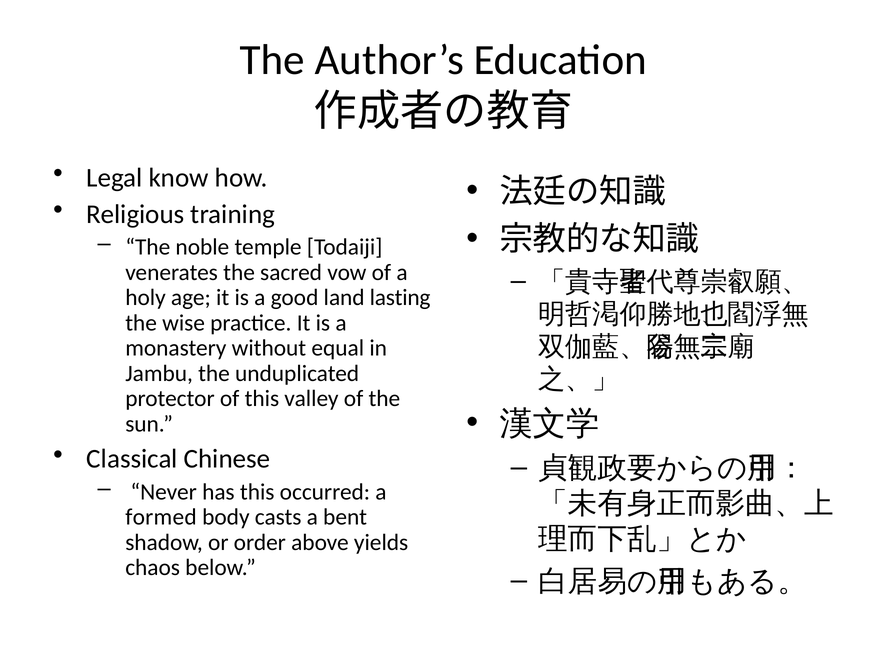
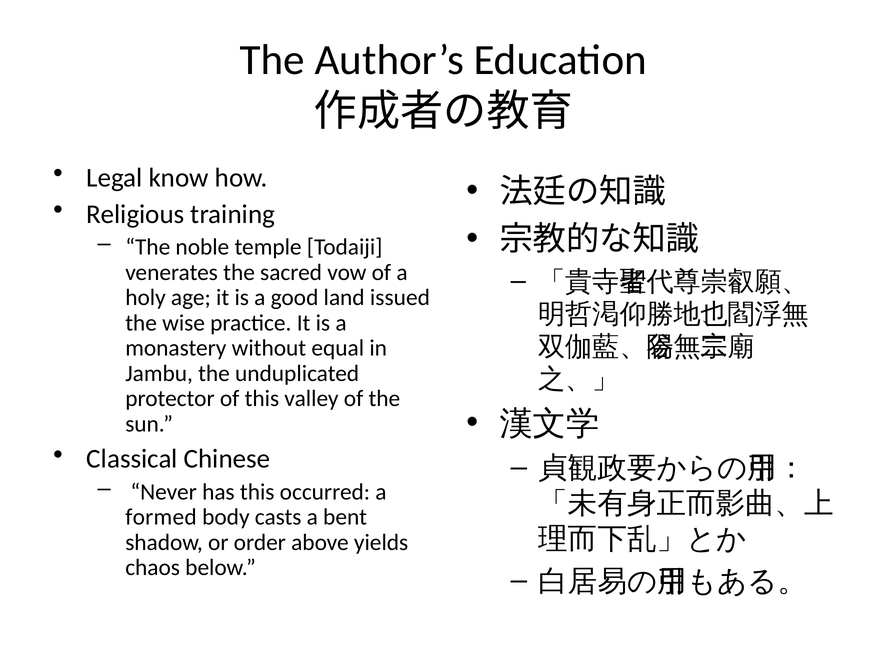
lasting: lasting -> issued
